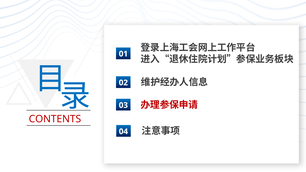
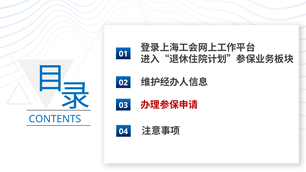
CONTENTS colour: red -> blue
